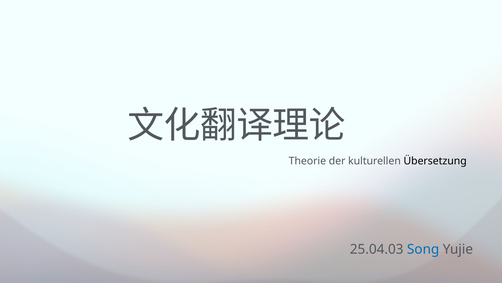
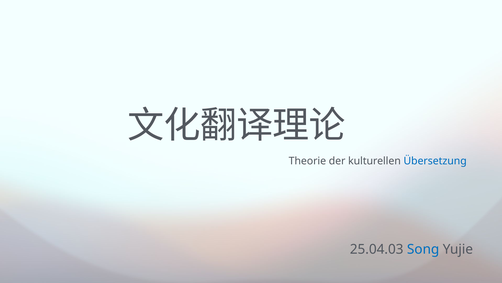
Übersetzung colour: black -> blue
